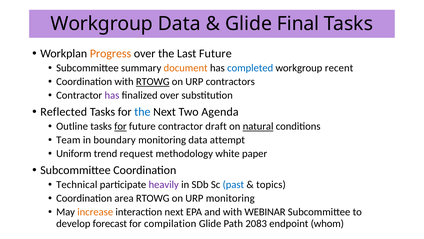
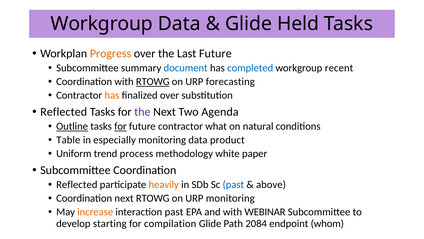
Final: Final -> Held
document colour: orange -> blue
contractors: contractors -> forecasting
has at (112, 95) colour: purple -> orange
the at (142, 112) colour: blue -> purple
Outline underline: none -> present
draft: draft -> what
natural underline: present -> none
Team: Team -> Table
boundary: boundary -> especially
attempt: attempt -> product
request: request -> process
Technical at (77, 184): Technical -> Reflected
heavily colour: purple -> orange
topics: topics -> above
Coordination area: area -> next
interaction next: next -> past
forecast: forecast -> starting
2083: 2083 -> 2084
